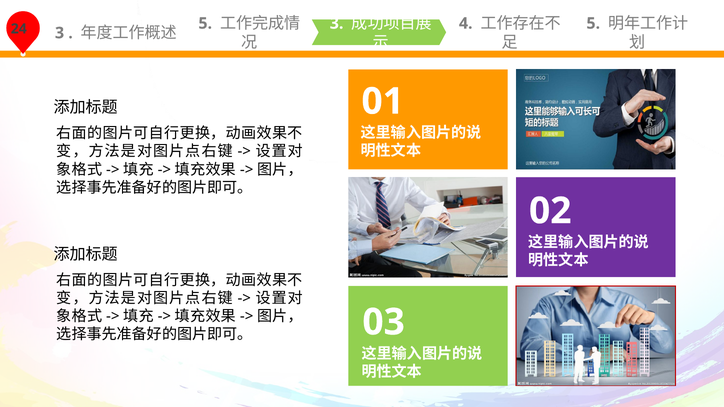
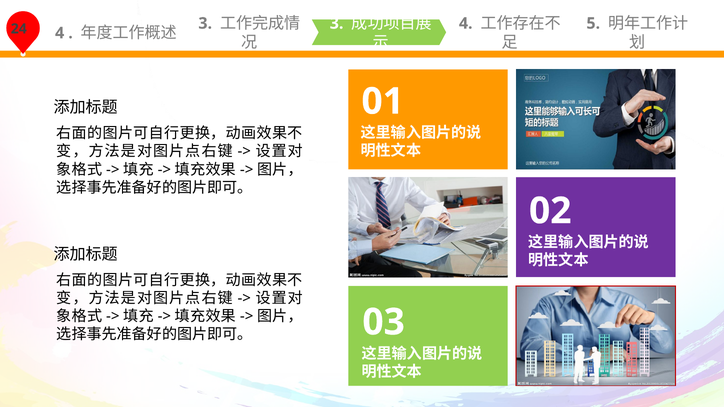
3 at (60, 33): 3 -> 4
5 at (205, 23): 5 -> 3
